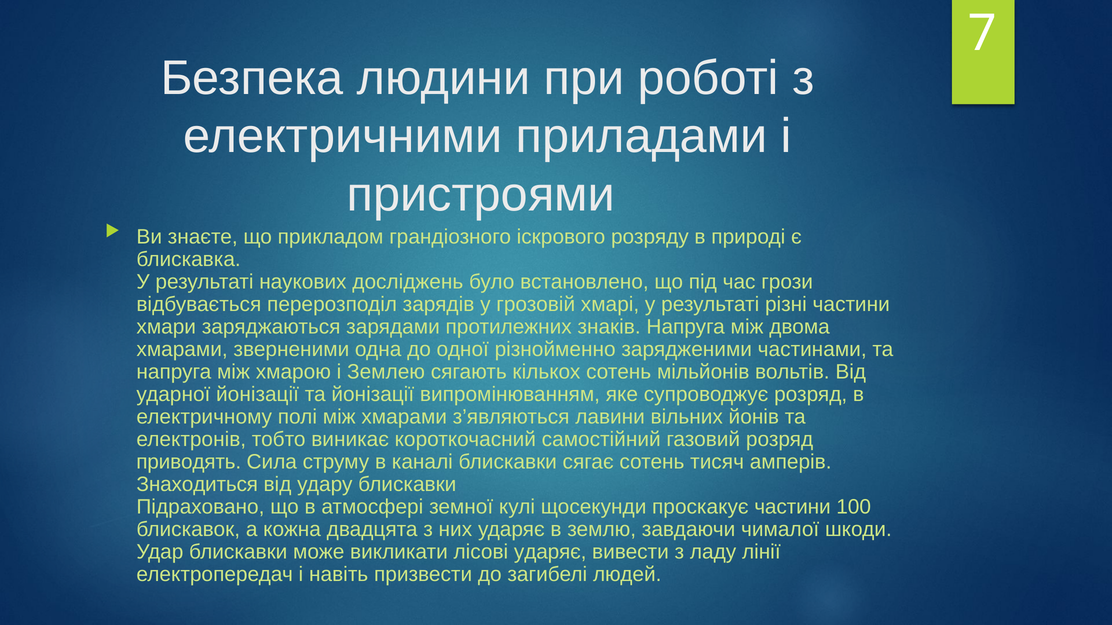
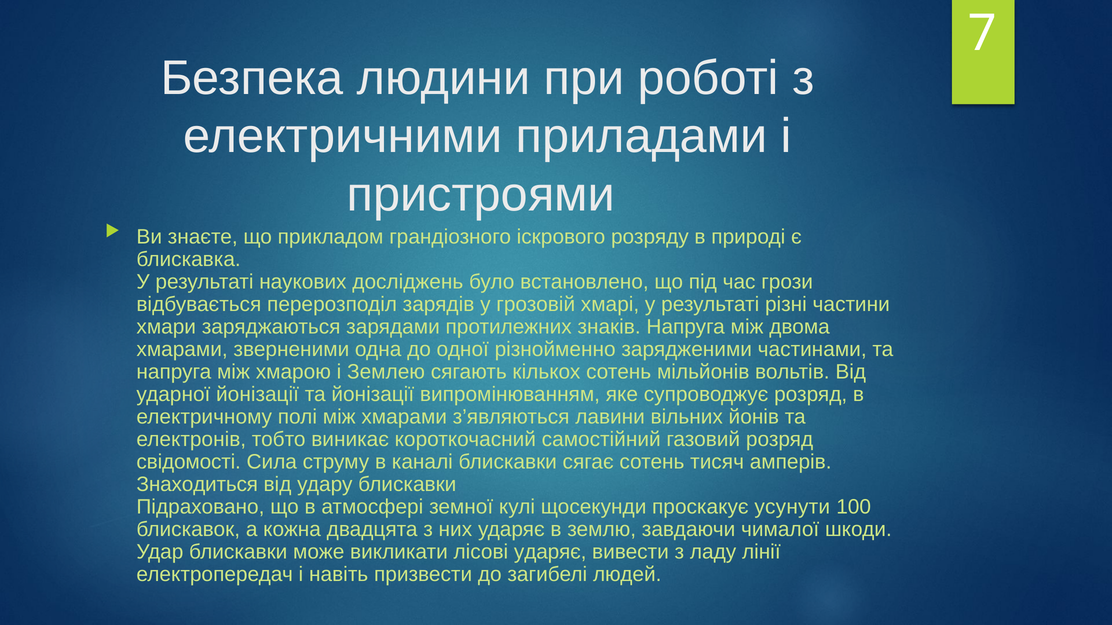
приводять: приводять -> свідомості
проскакує частини: частини -> усунути
